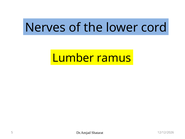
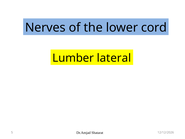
ramus: ramus -> lateral
